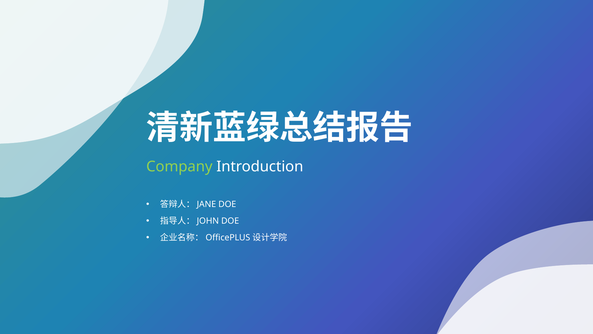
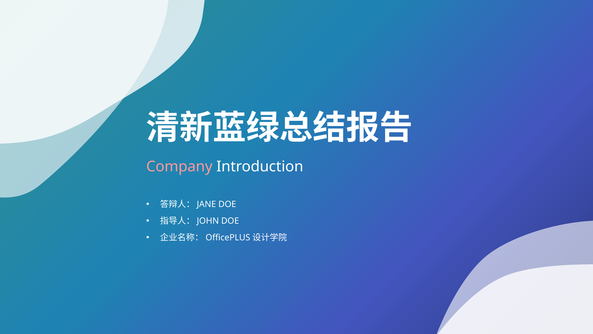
Company colour: light green -> pink
